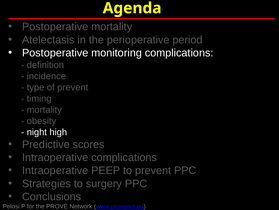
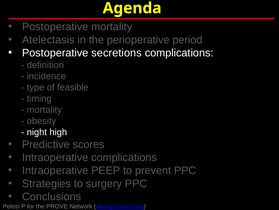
monitoring: monitoring -> secretions
of prevent: prevent -> feasible
